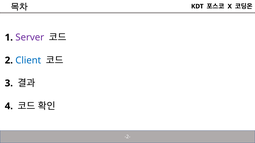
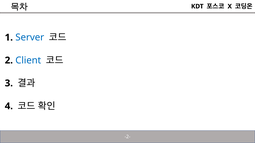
Server colour: purple -> blue
